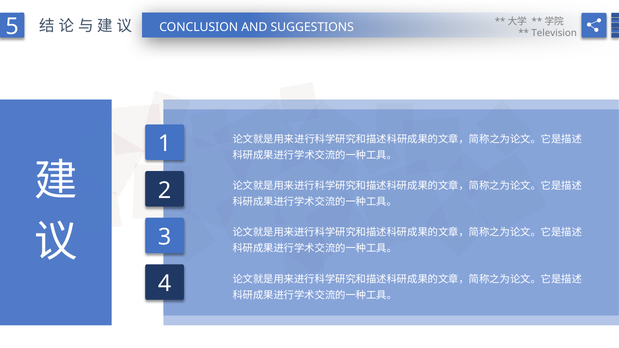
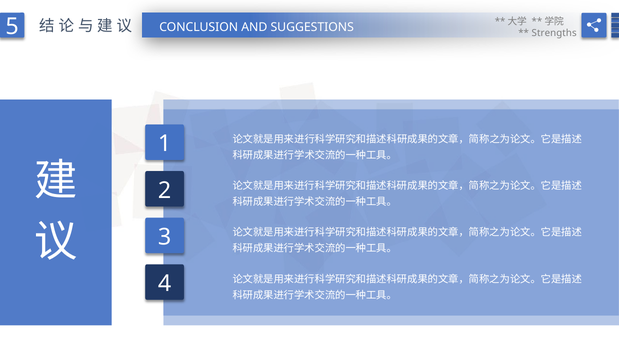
Television: Television -> Strengths
